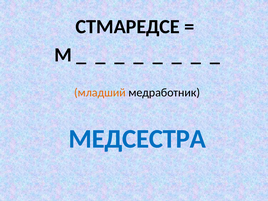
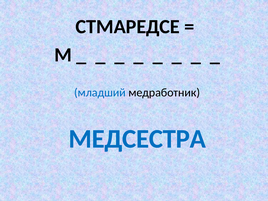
младший colour: orange -> blue
